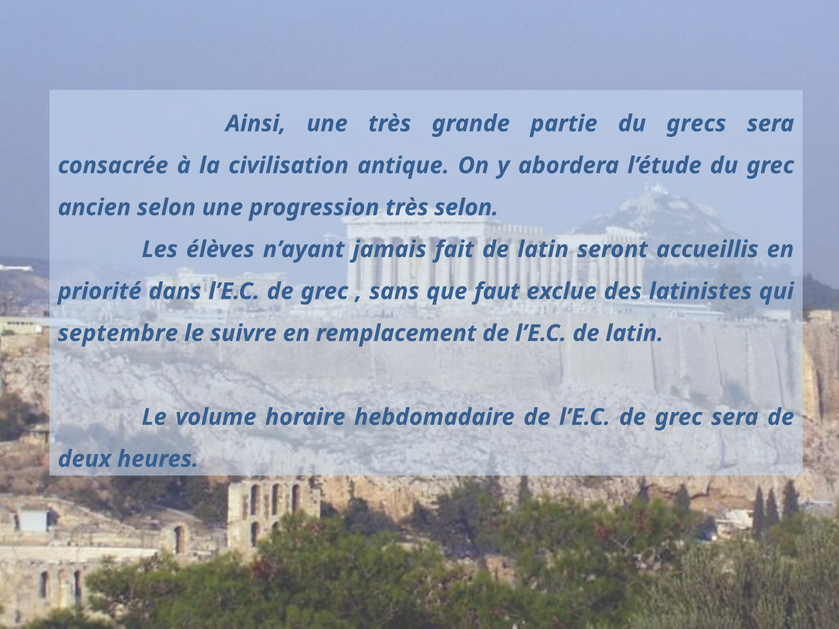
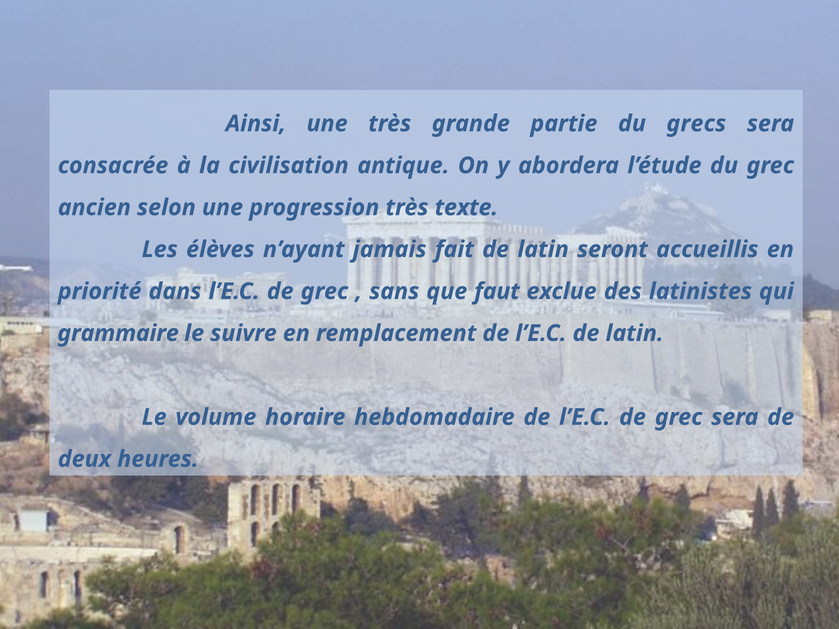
très selon: selon -> texte
septembre: septembre -> grammaire
